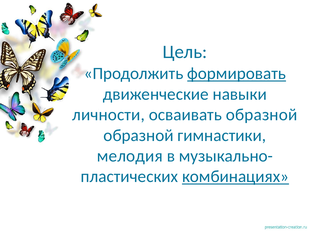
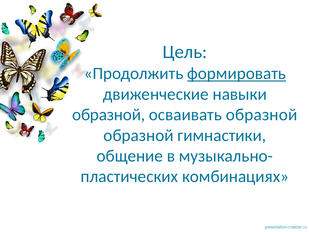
личности at (109, 115): личности -> образной
мелодия: мелодия -> общение
комбинациях underline: present -> none
